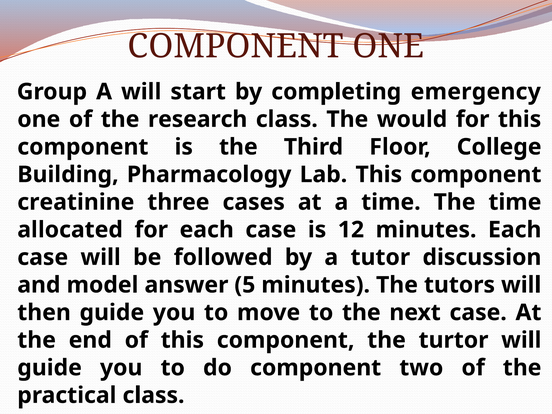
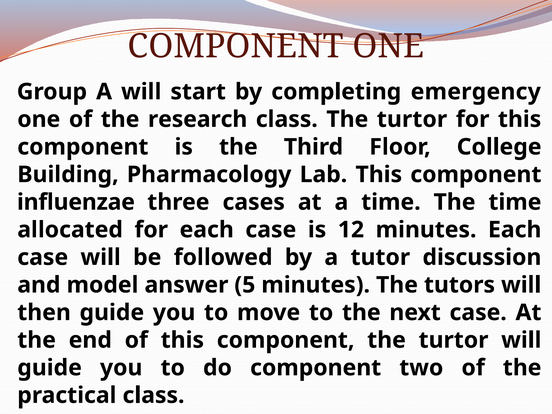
class The would: would -> turtor
creatinine: creatinine -> influenzae
